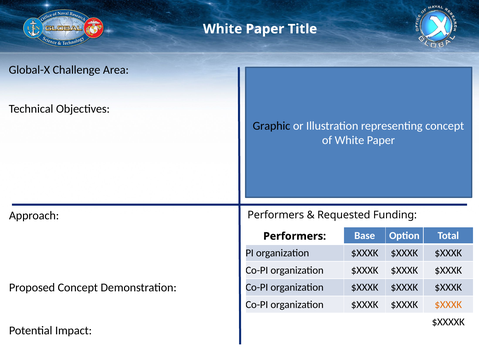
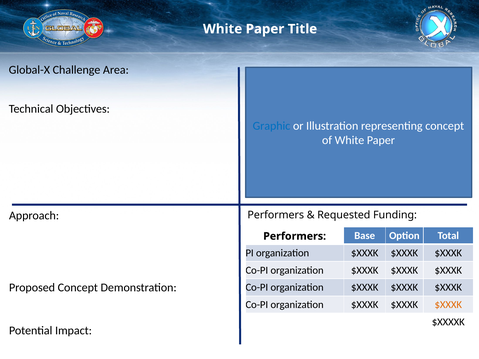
Graphic colour: black -> blue
